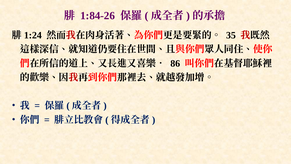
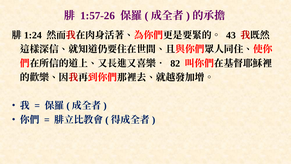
1:84-26: 1:84-26 -> 1:57-26
35: 35 -> 43
86: 86 -> 82
